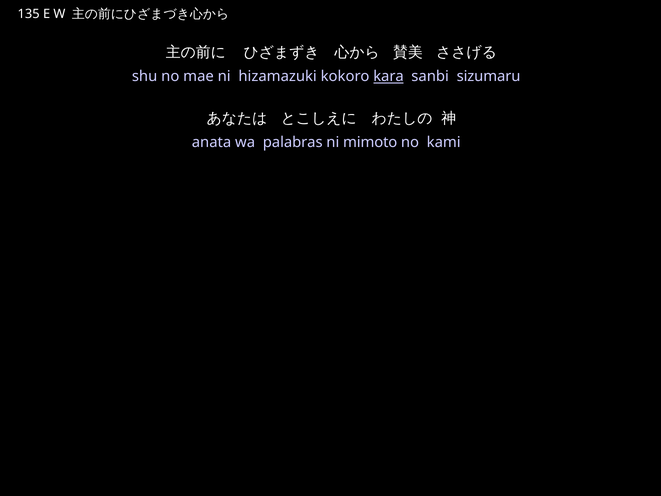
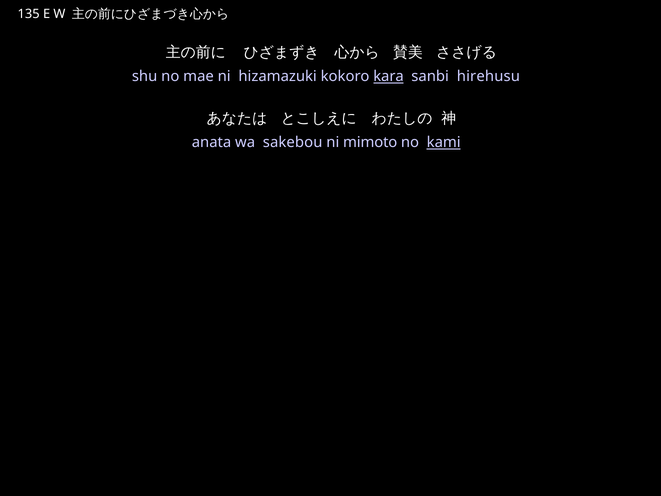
sizumaru: sizumaru -> hirehusu
palabras: palabras -> sakebou
kami underline: none -> present
